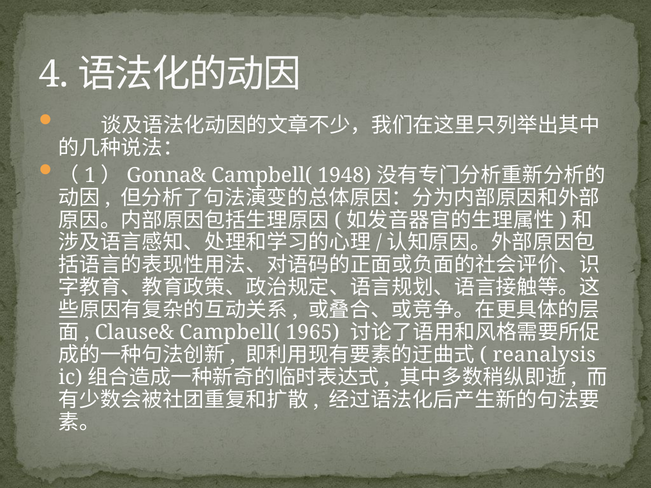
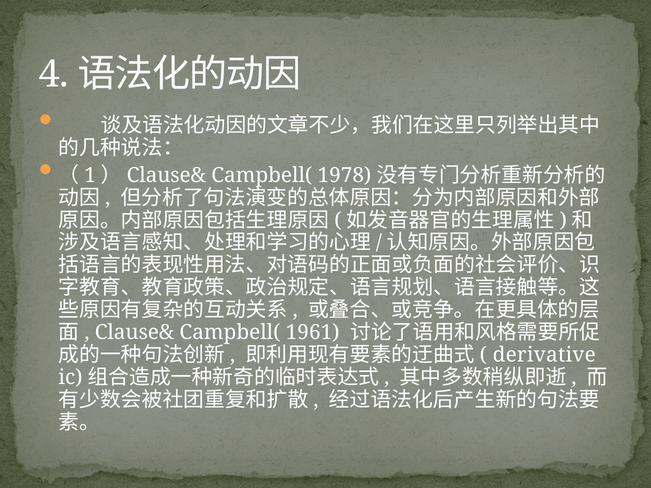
Gonna& at (166, 175): Gonna& -> Clause&
1948: 1948 -> 1978
1965: 1965 -> 1961
reanalysis: reanalysis -> derivative
